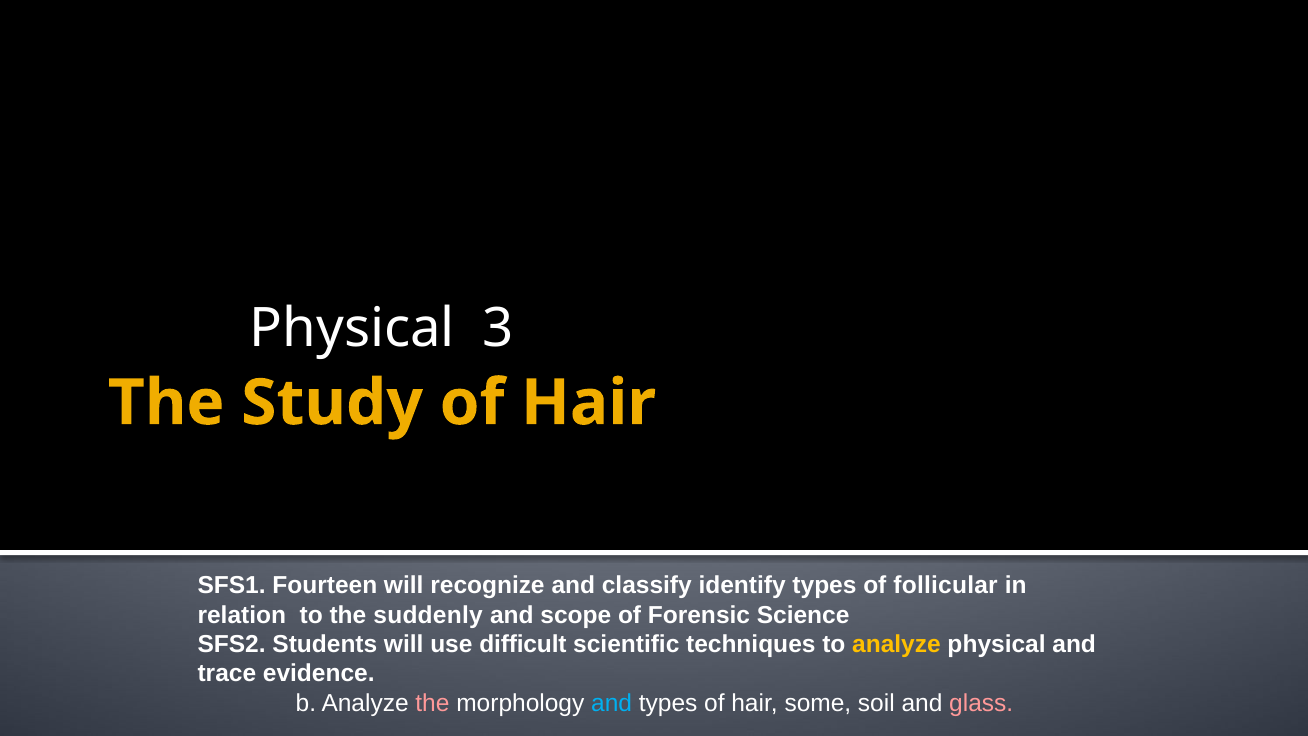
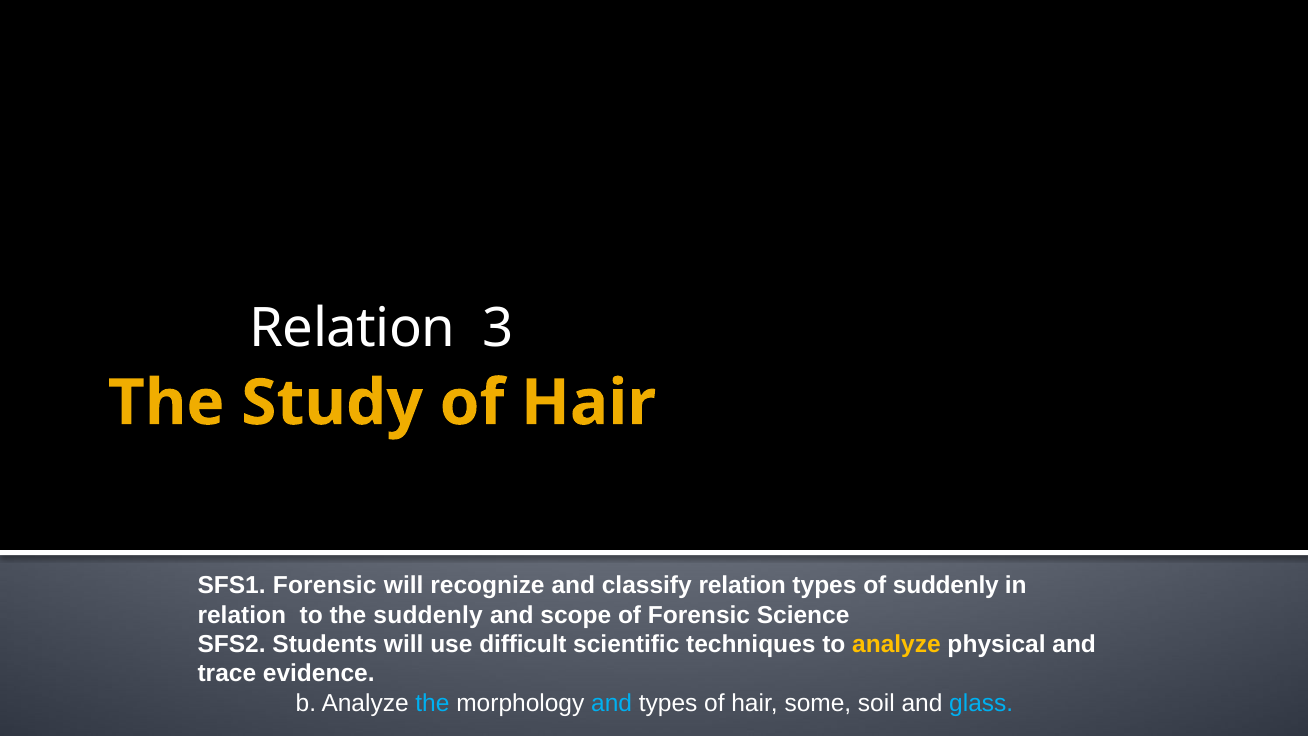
Physical at (352, 328): Physical -> Relation
SFS1 Fourteen: Fourteen -> Forensic
classify identify: identify -> relation
of follicular: follicular -> suddenly
the at (432, 703) colour: pink -> light blue
glass colour: pink -> light blue
